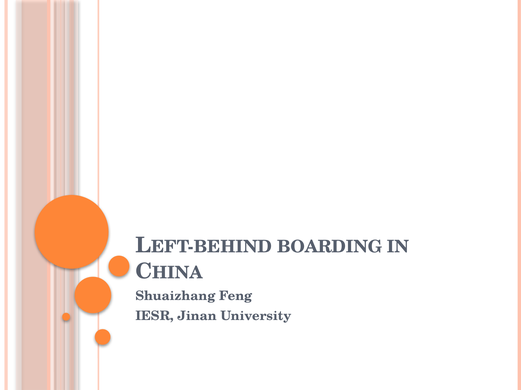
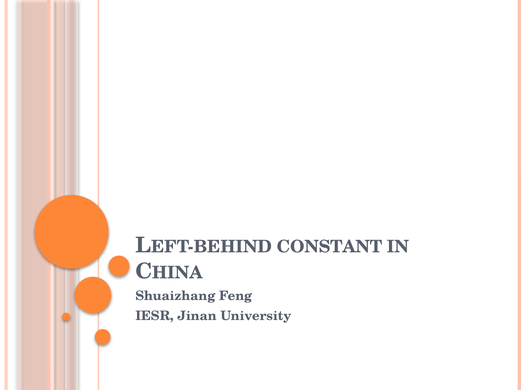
BOARDING: BOARDING -> CONSTANT
